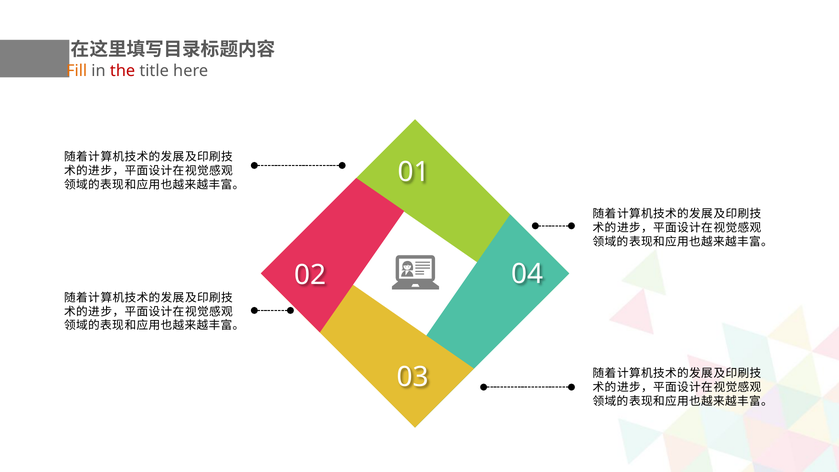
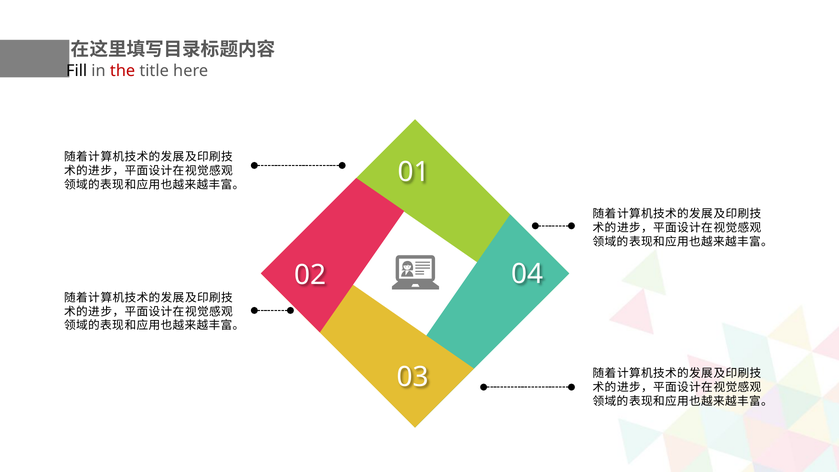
Fill colour: orange -> black
